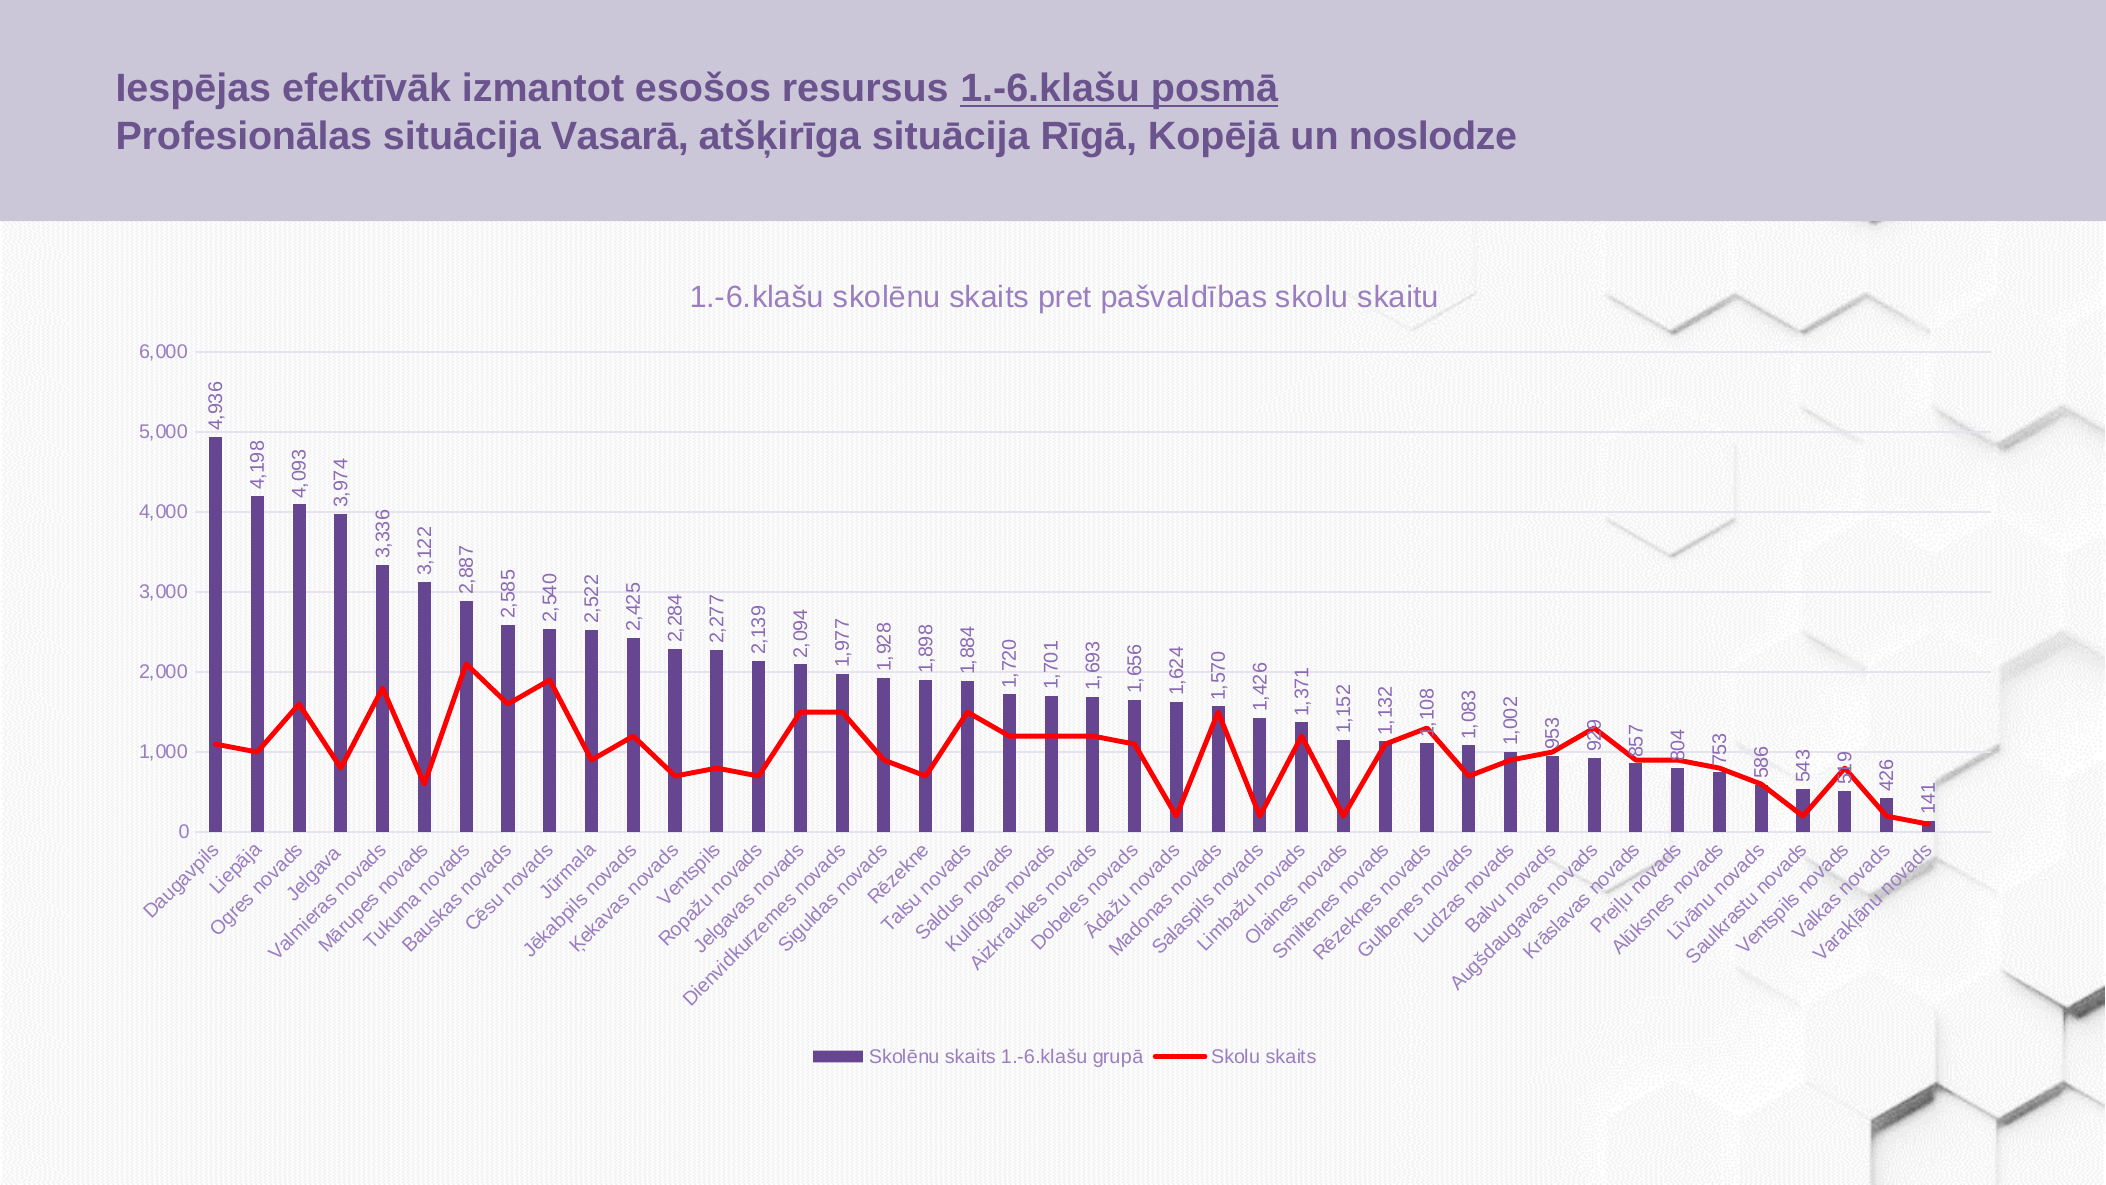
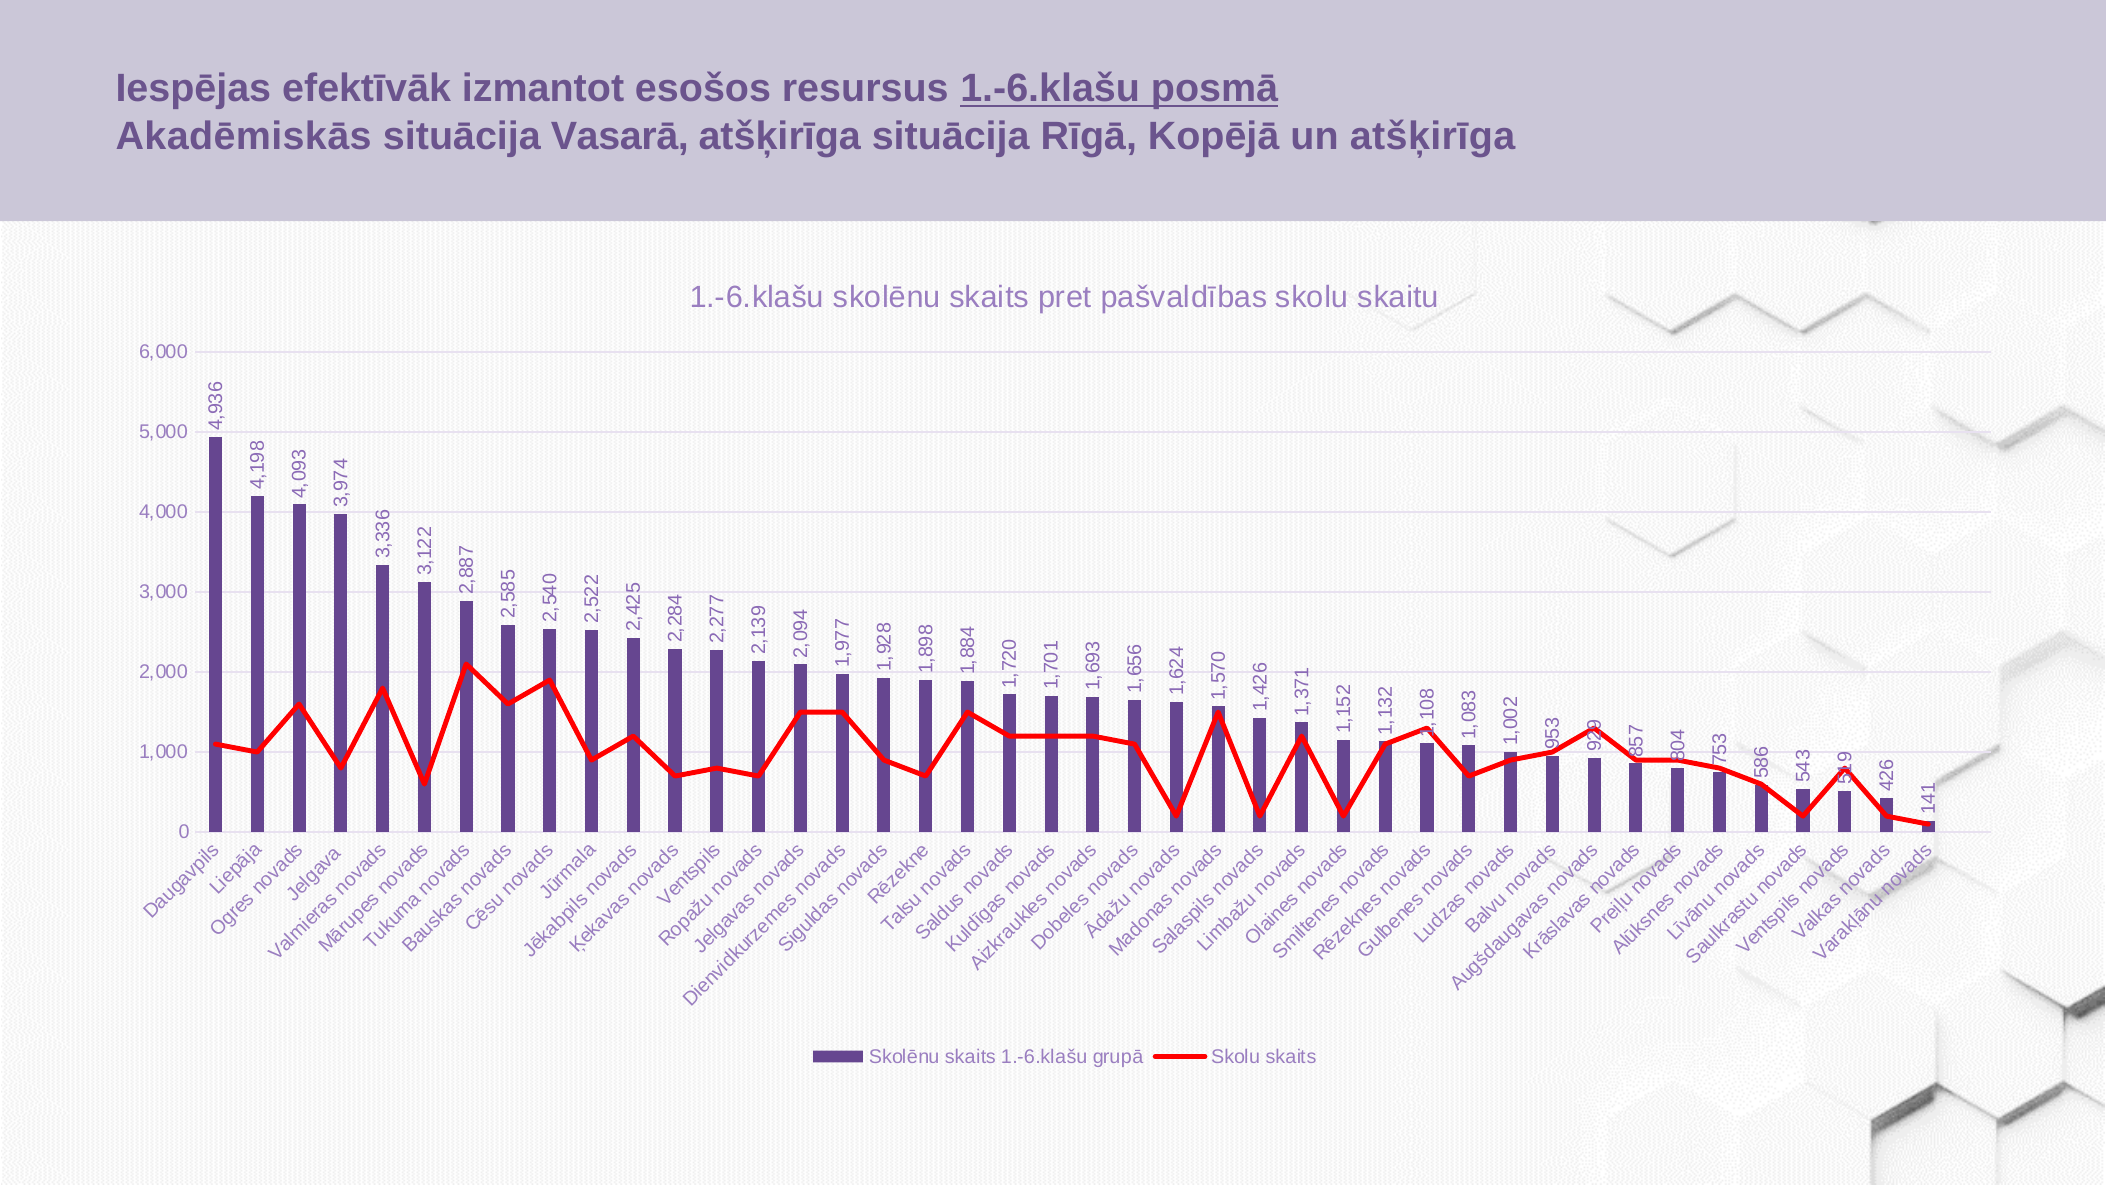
Profesionālas: Profesionālas -> Akadēmiskās
un noslodze: noslodze -> atšķirīga
